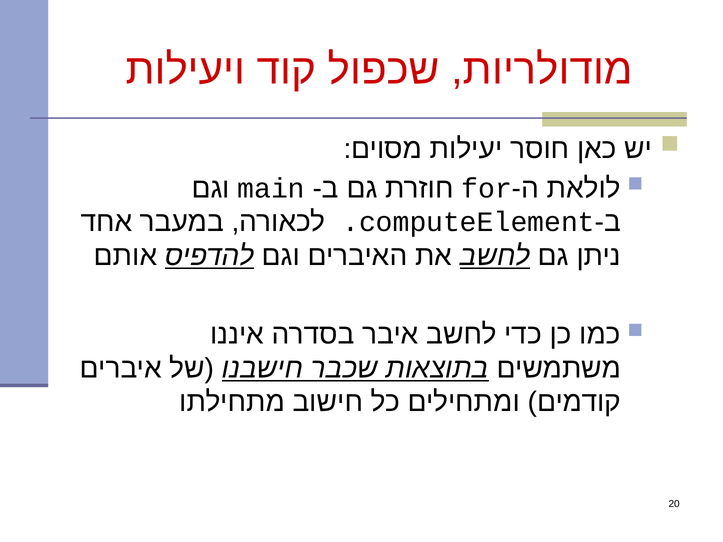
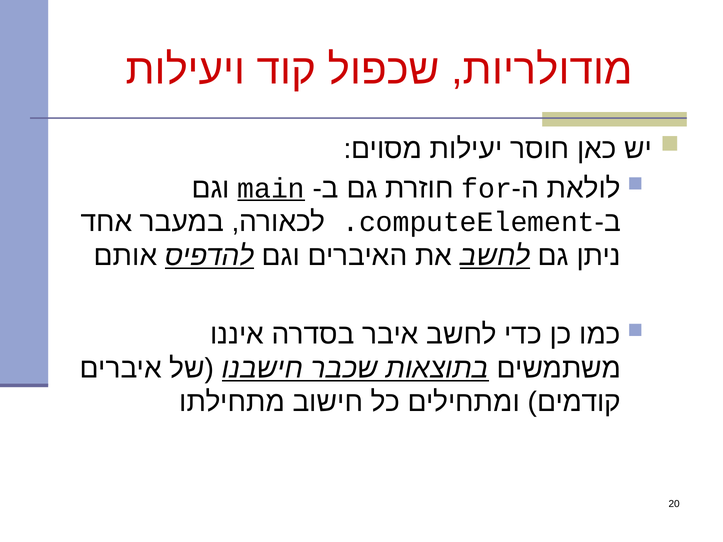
main underline: none -> present
